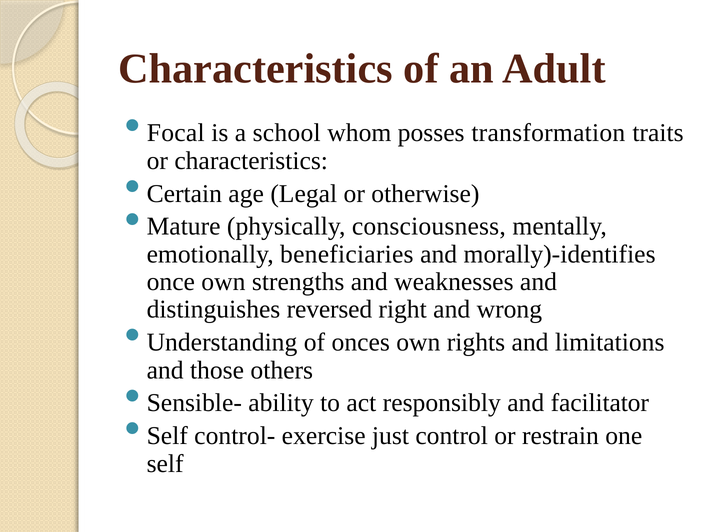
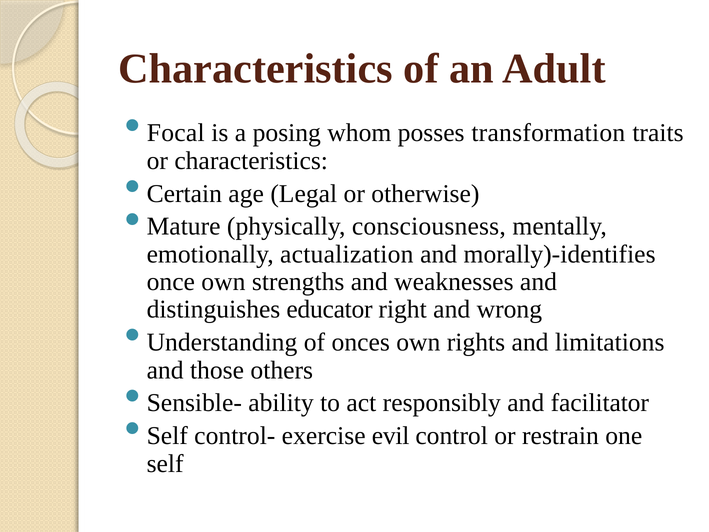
school: school -> posing
beneficiaries: beneficiaries -> actualization
reversed: reversed -> educator
just: just -> evil
